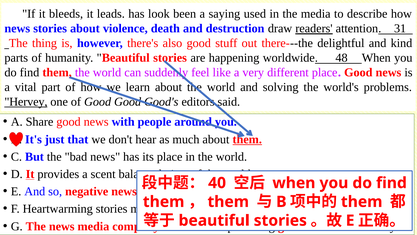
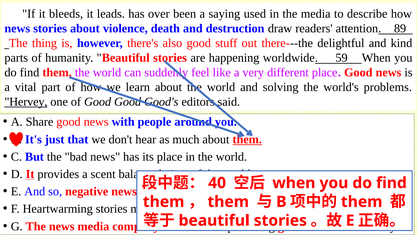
look: look -> over
readers underline: present -> none
31: 31 -> 89
48: 48 -> 59
